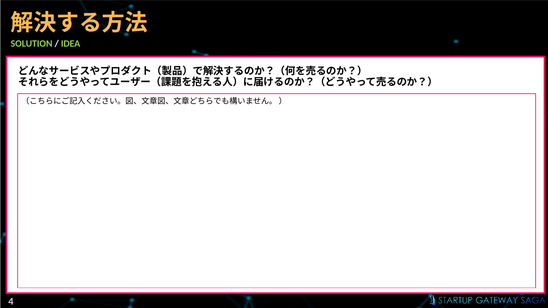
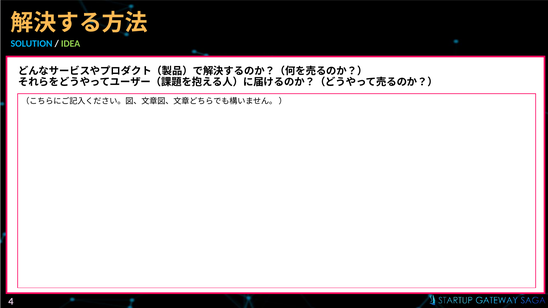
SOLUTION colour: light green -> light blue
